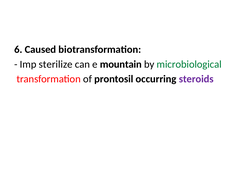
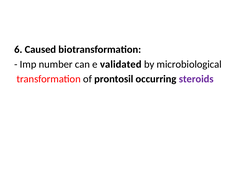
sterilize: sterilize -> number
mountain: mountain -> validated
microbiological colour: green -> black
